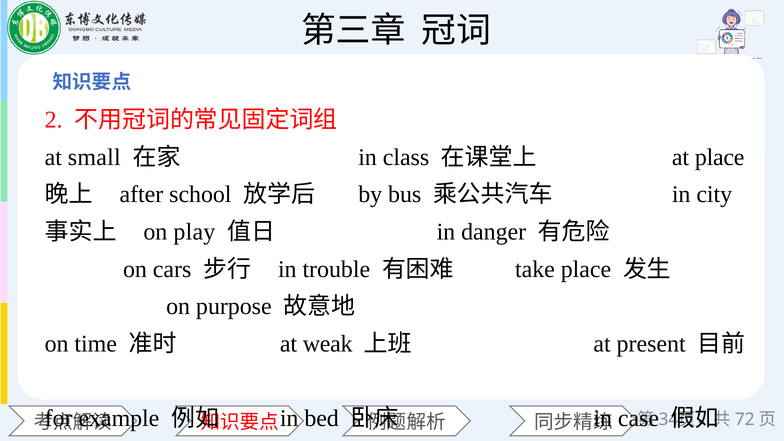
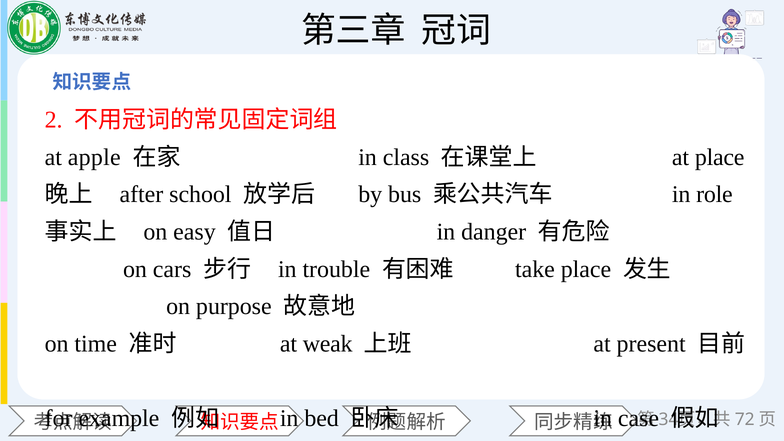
small: small -> apple
city: city -> role
play: play -> easy
